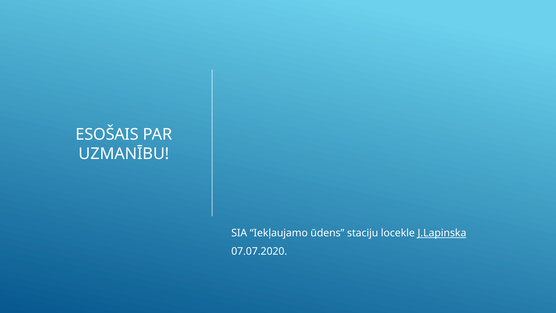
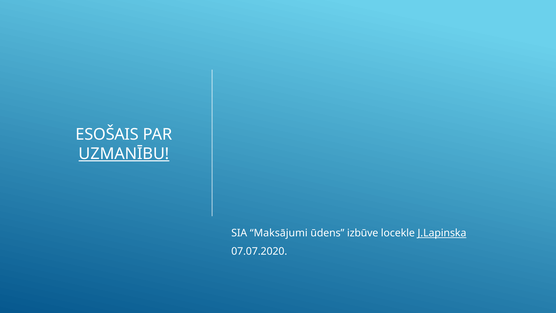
UZMANĪBU underline: none -> present
Iekļaujamo: Iekļaujamo -> Maksājumi
staciju: staciju -> izbūve
